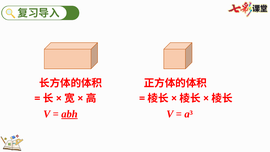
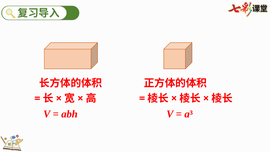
abh underline: present -> none
